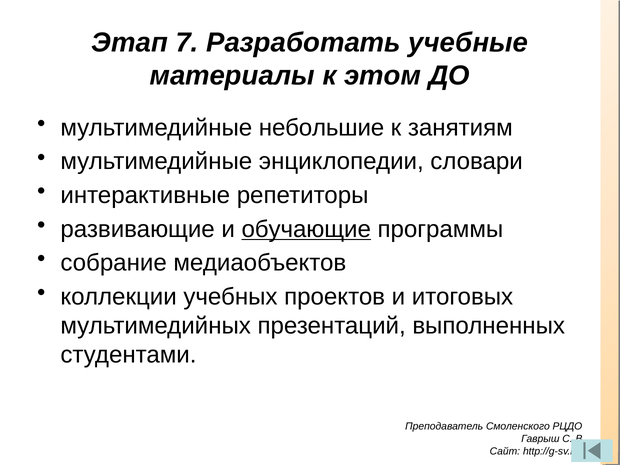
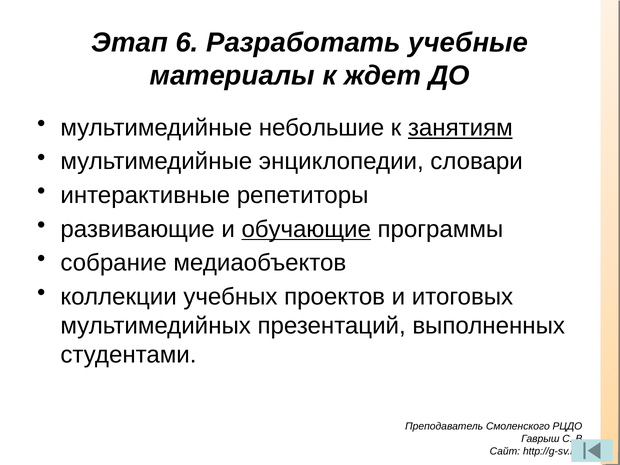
7: 7 -> 6
этом: этом -> ждет
занятиям underline: none -> present
